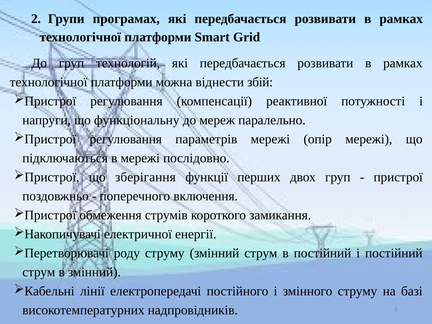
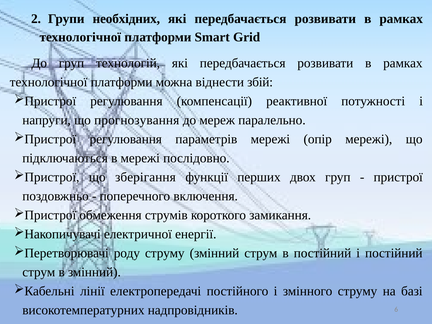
програмах: програмах -> необхідних
функціональну: функціональну -> прогнозування
